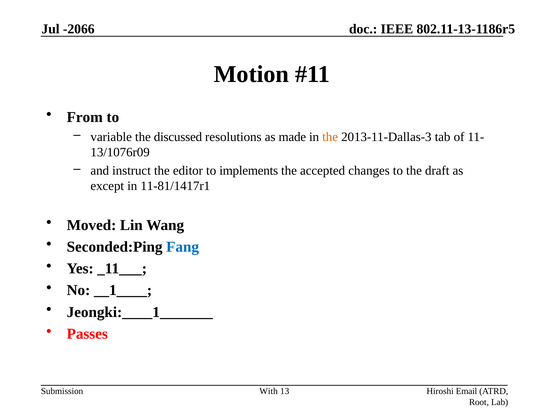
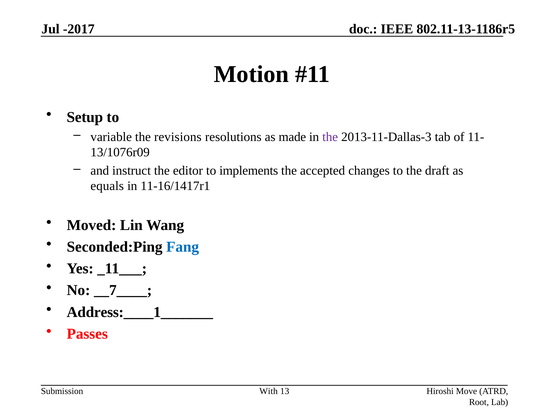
-2066: -2066 -> -2017
From: From -> Setup
discussed: discussed -> revisions
the at (330, 137) colour: orange -> purple
except: except -> equals
11-81/1417r1: 11-81/1417r1 -> 11-16/1417r1
__1____: __1____ -> __7____
Jeongki:____1_______: Jeongki:____1_______ -> Address:____1_______
Email: Email -> Move
